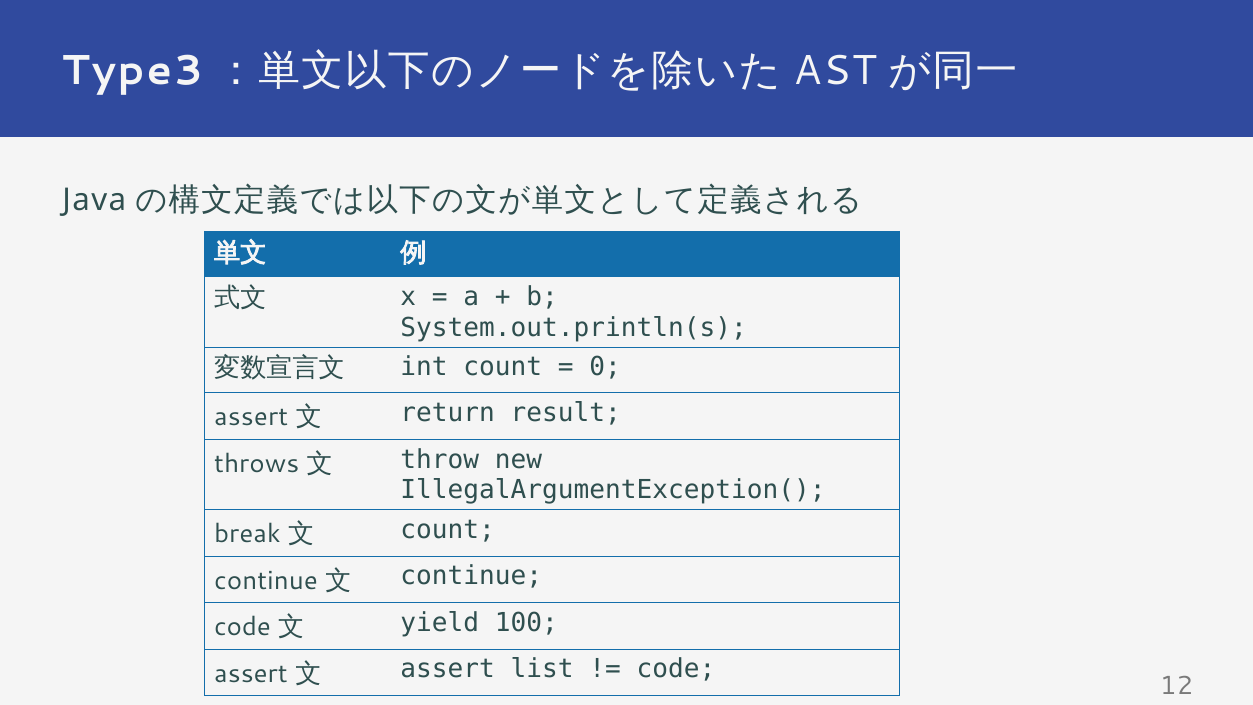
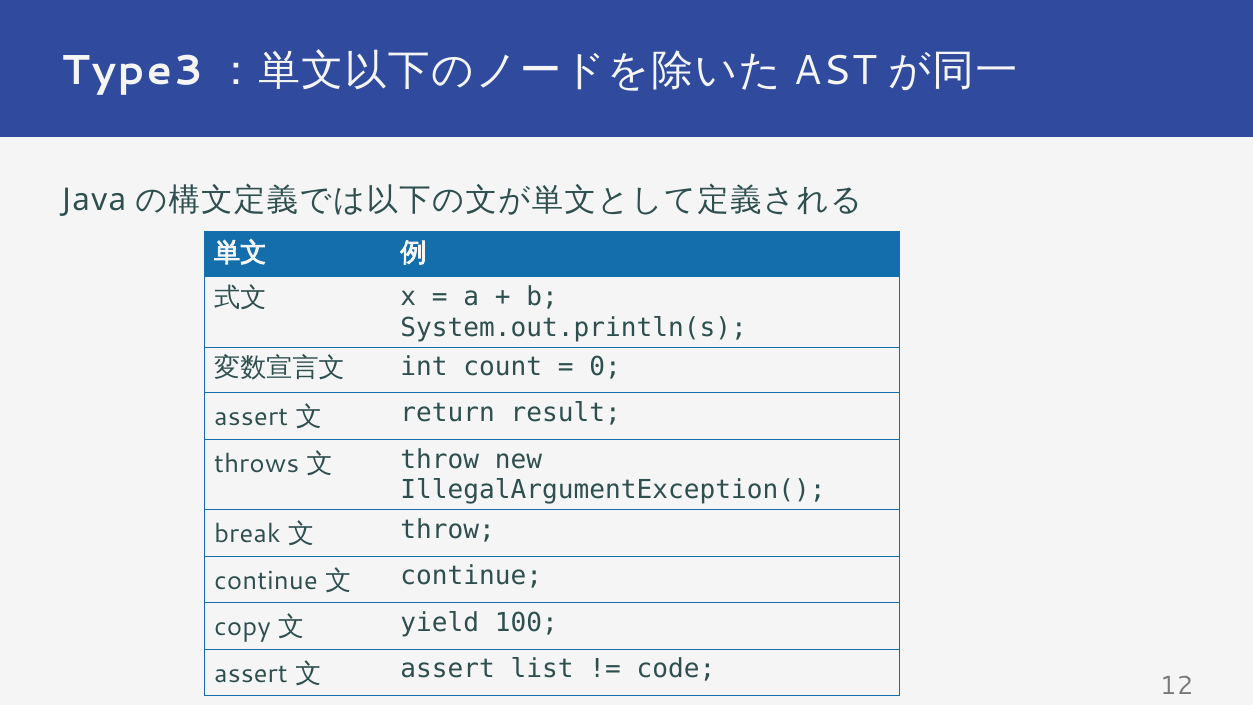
count at (448, 529): count -> throw
code at (243, 627): code -> copy
